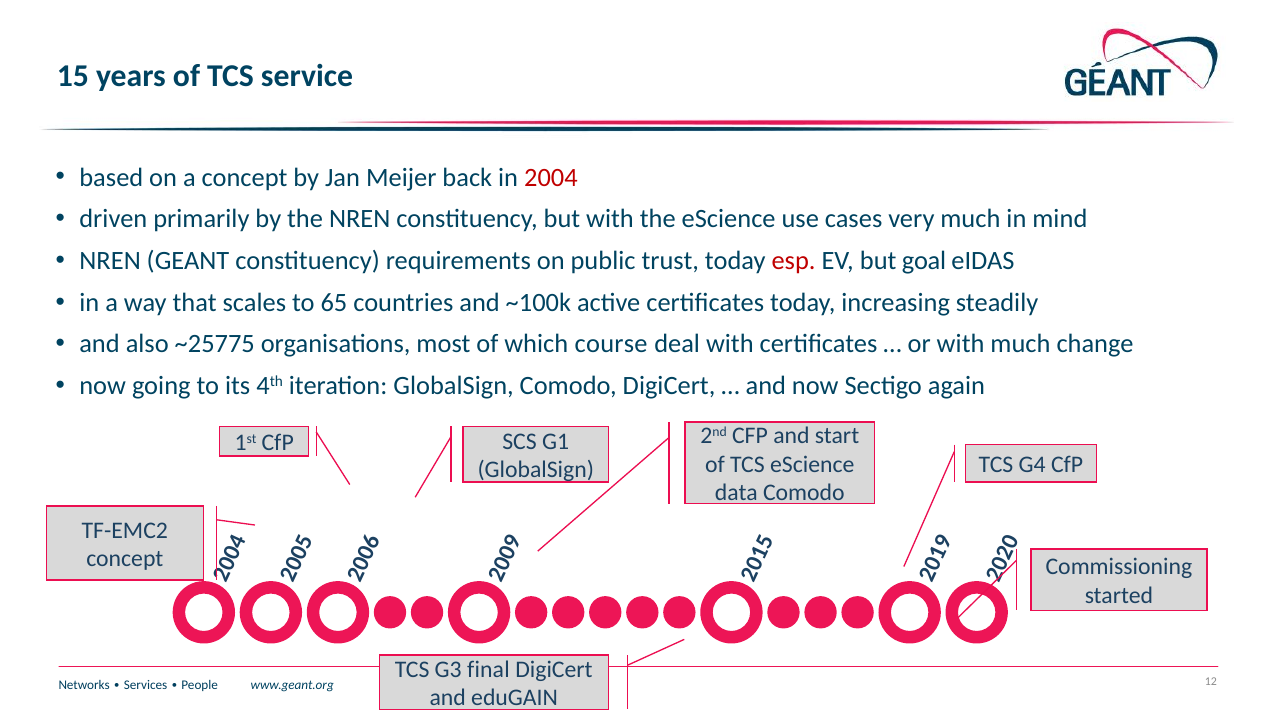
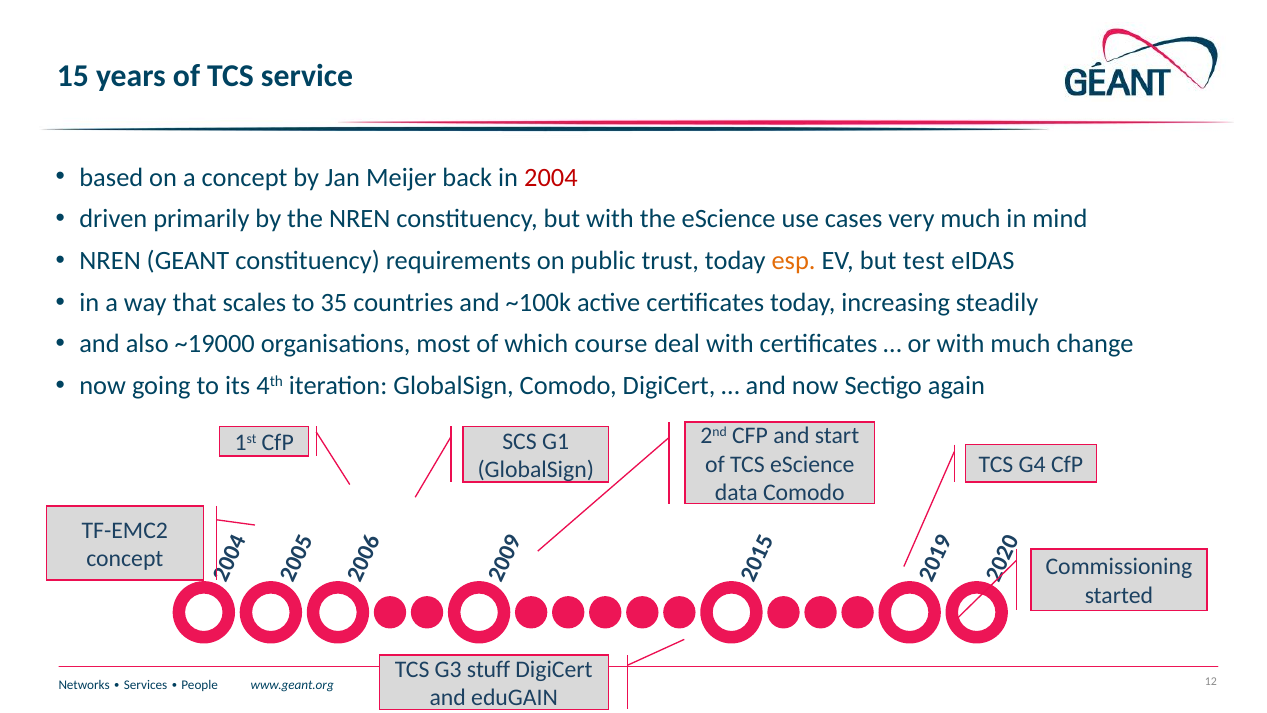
esp colour: red -> orange
goal: goal -> test
65: 65 -> 35
~25775: ~25775 -> ~19000
final: final -> stuff
